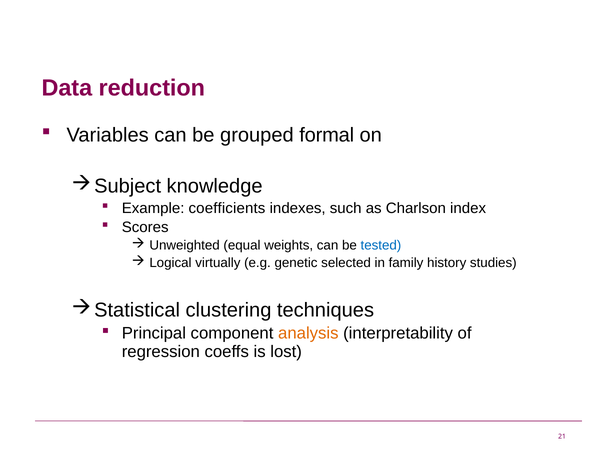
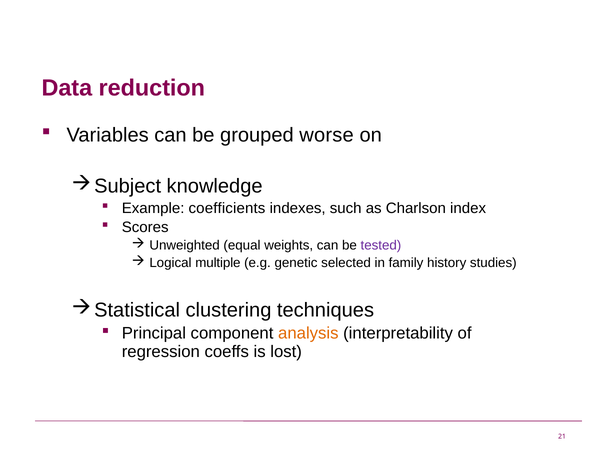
formal: formal -> worse
tested colour: blue -> purple
virtually: virtually -> multiple
